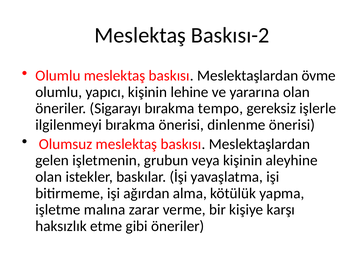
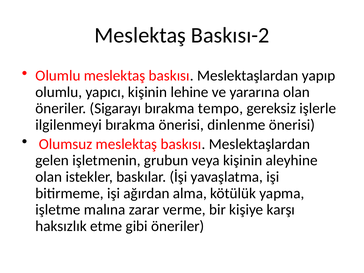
övme: övme -> yapıp
